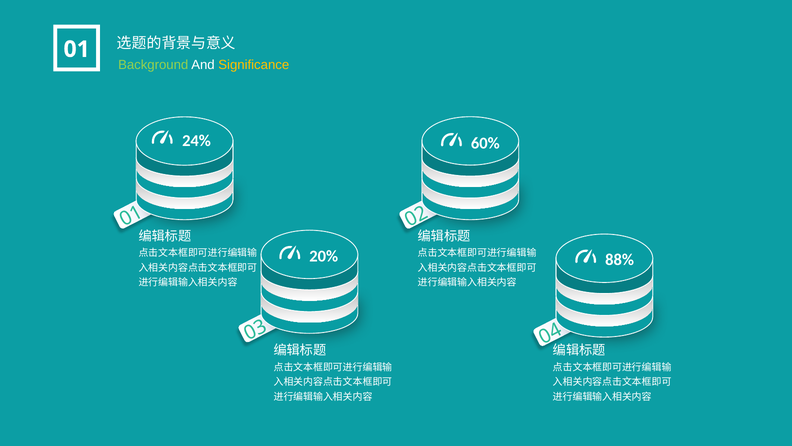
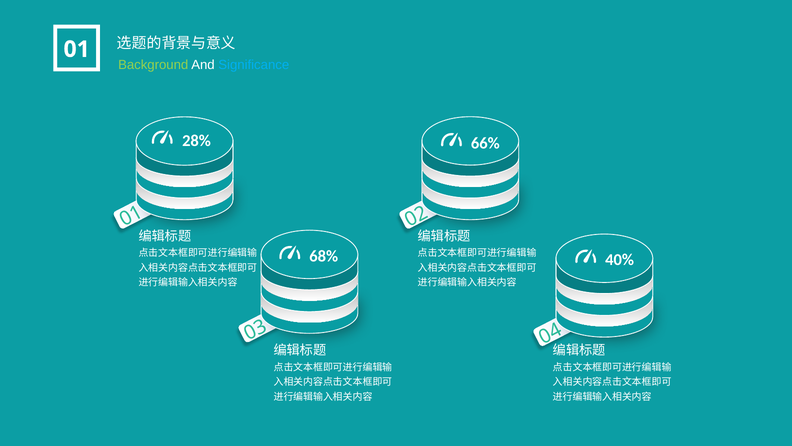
Significance colour: yellow -> light blue
24%: 24% -> 28%
60%: 60% -> 66%
20%: 20% -> 68%
88%: 88% -> 40%
